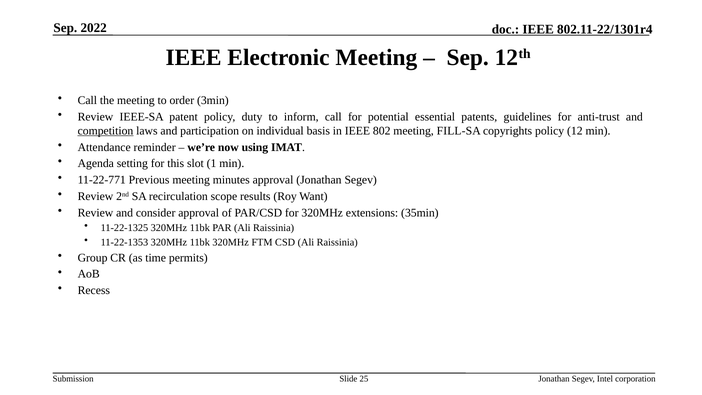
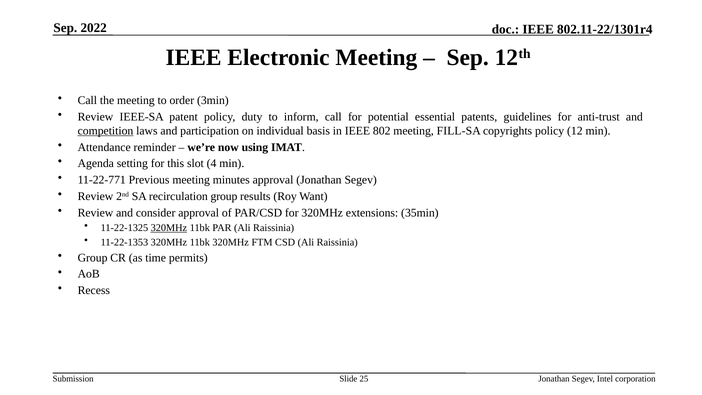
1: 1 -> 4
recirculation scope: scope -> group
320MHz at (169, 228) underline: none -> present
